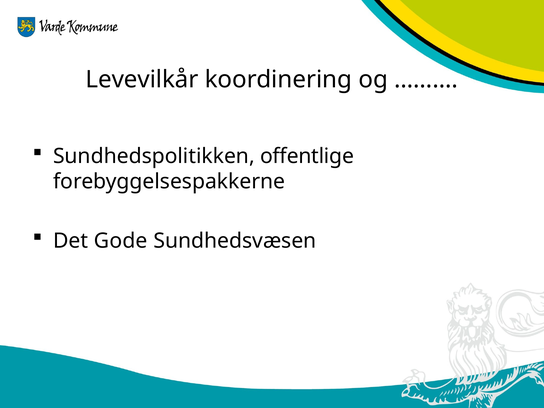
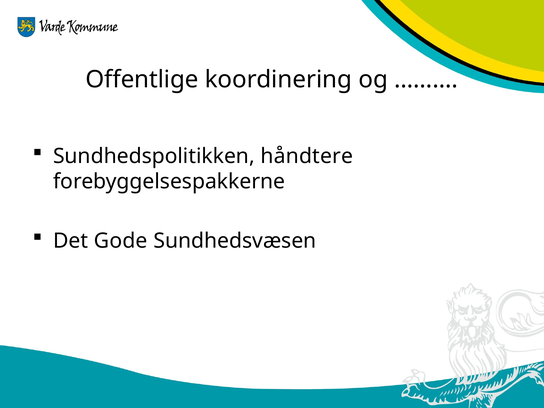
Levevilkår: Levevilkår -> Offentlige
offentlige: offentlige -> håndtere
